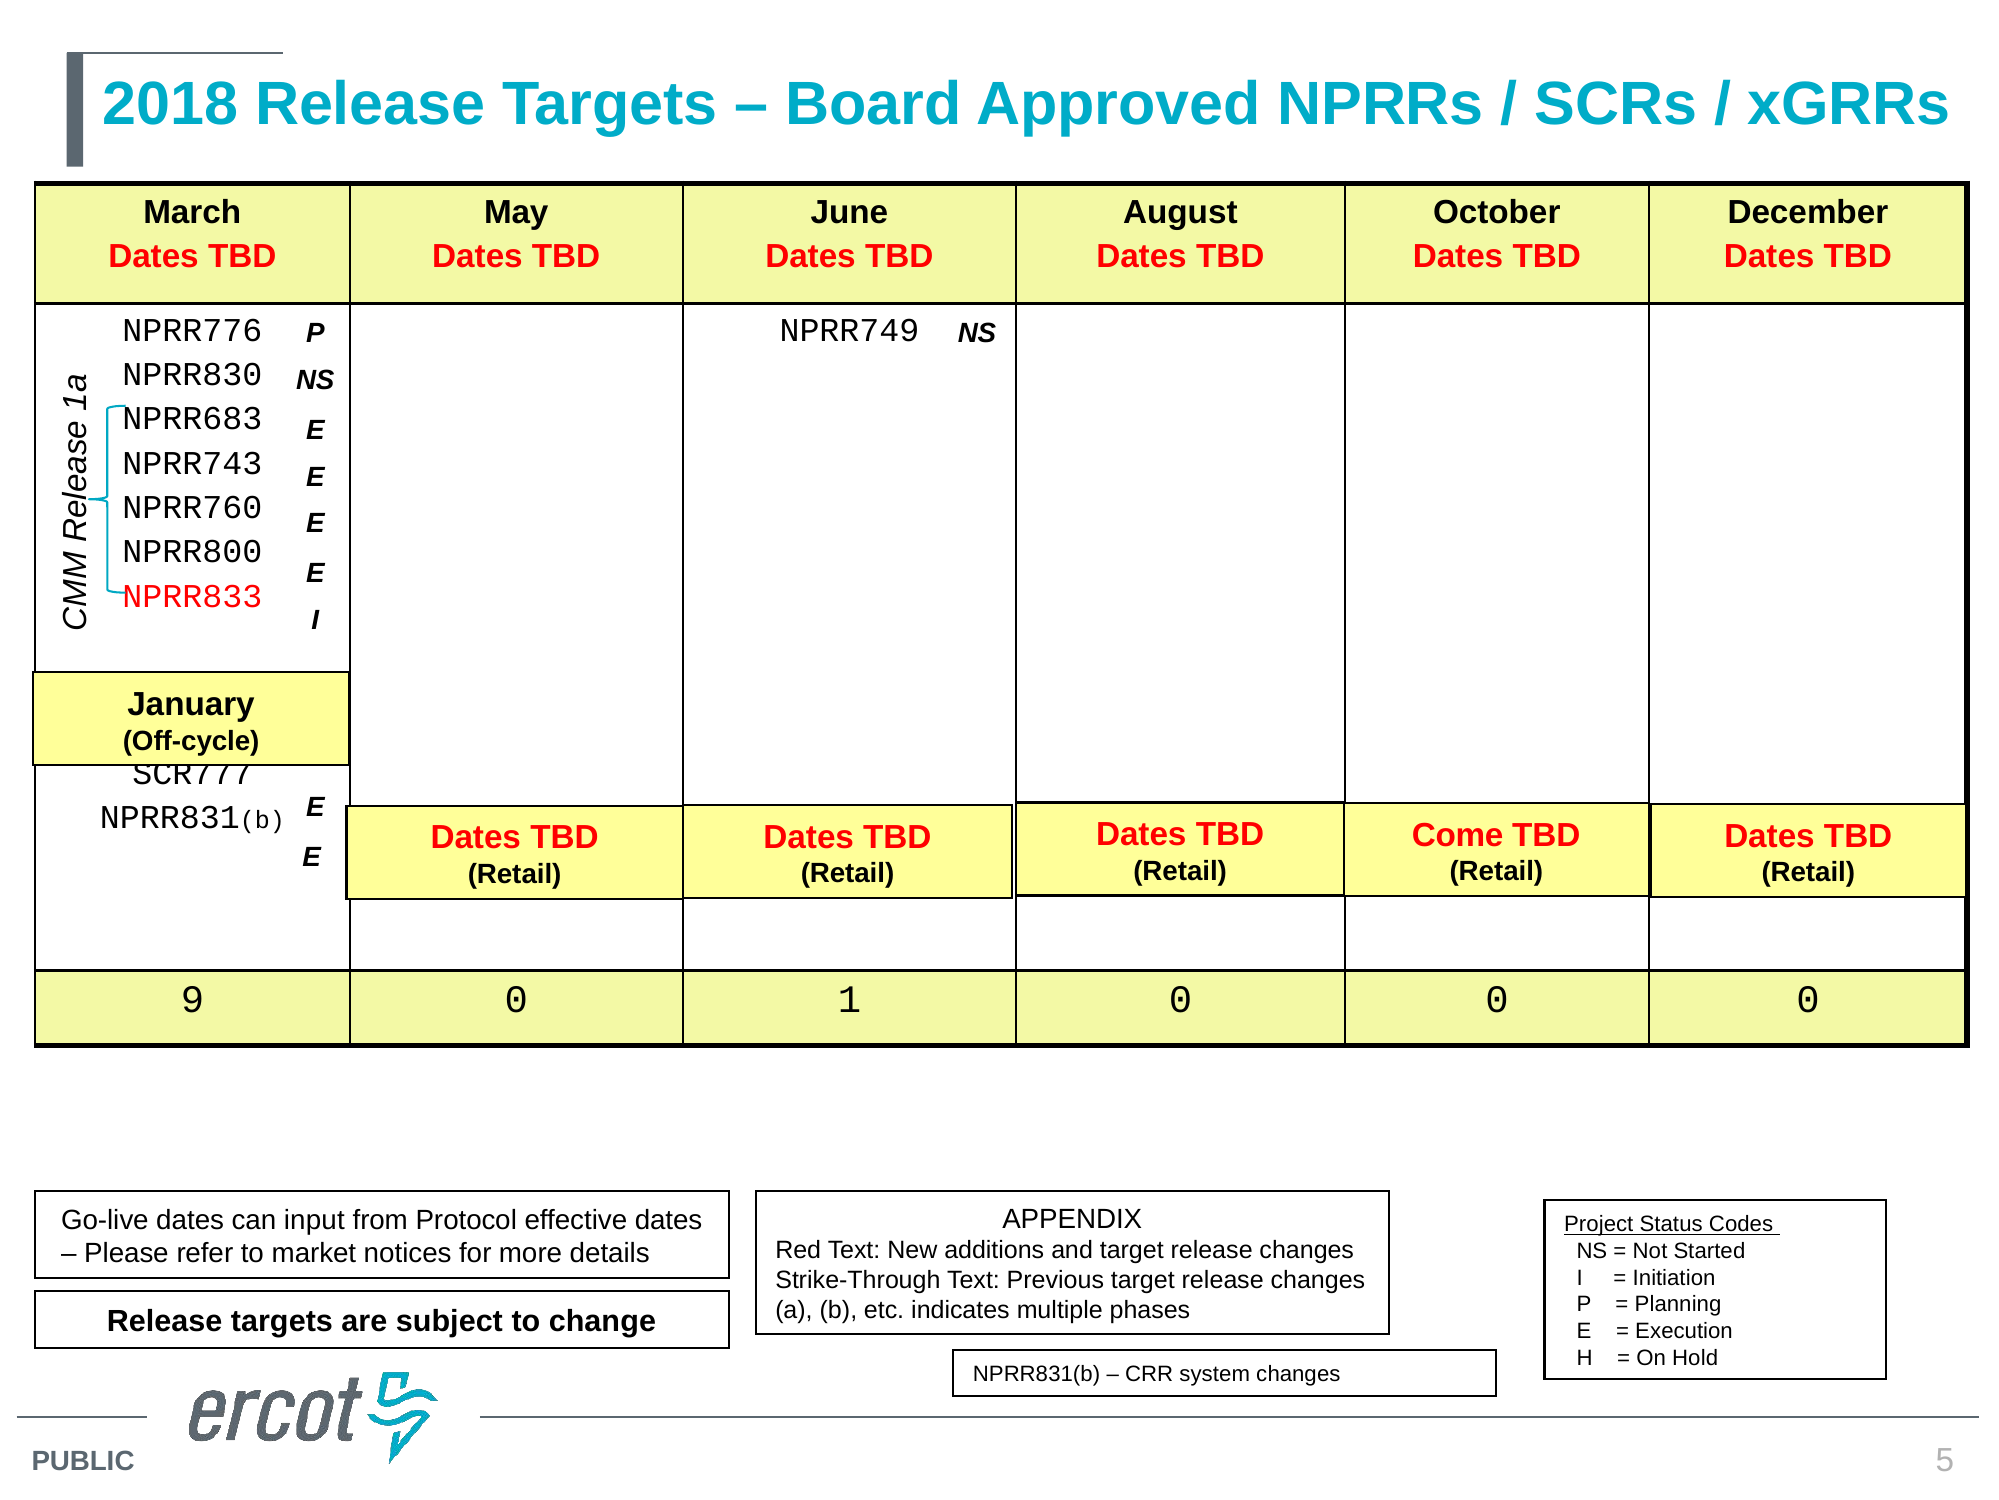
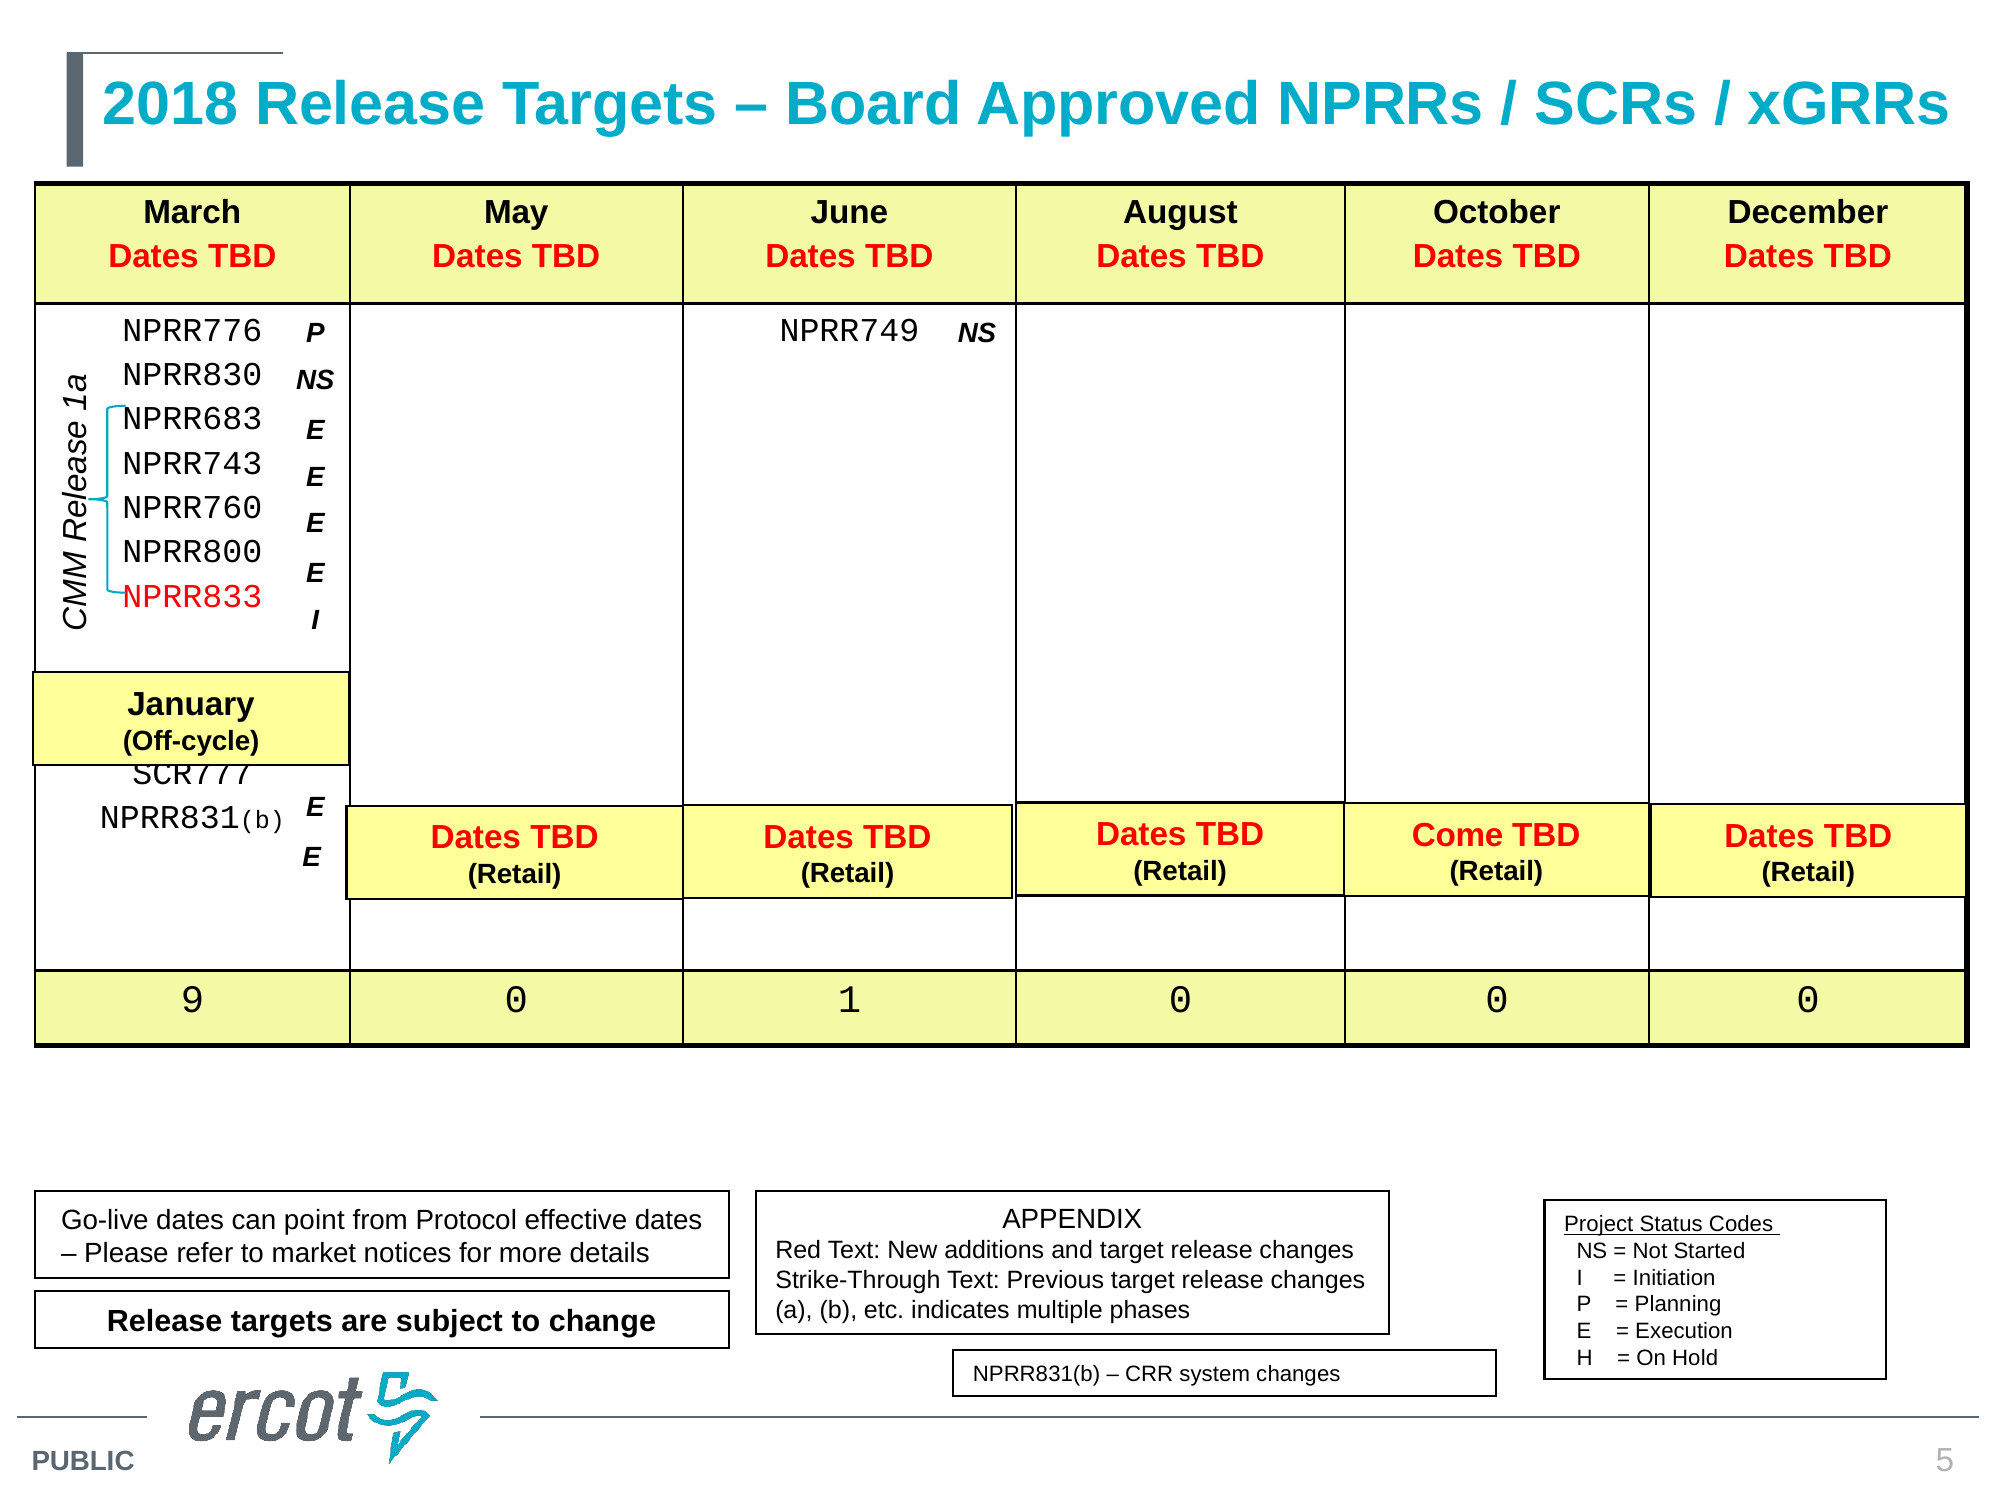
input: input -> point
